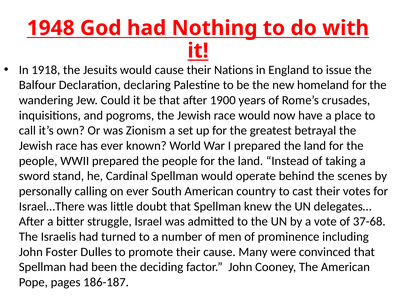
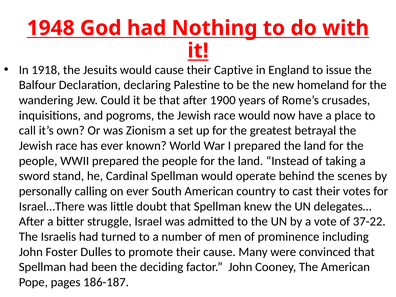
Nations: Nations -> Captive
37-68: 37-68 -> 37-22
